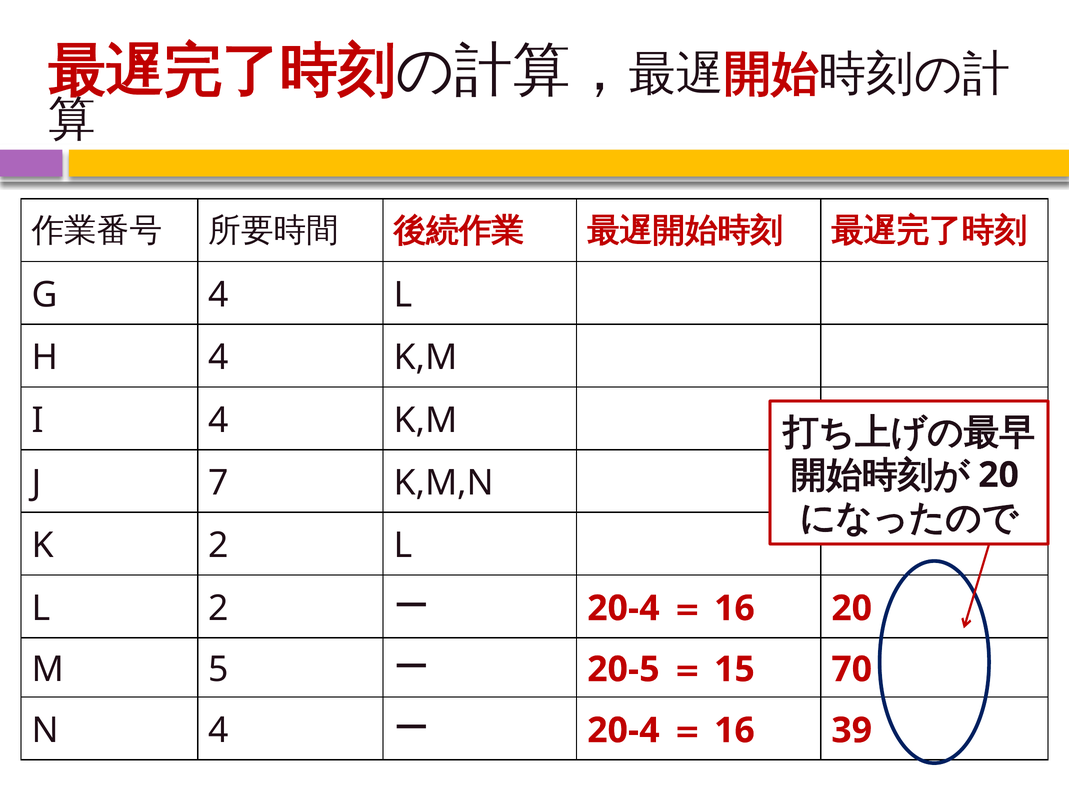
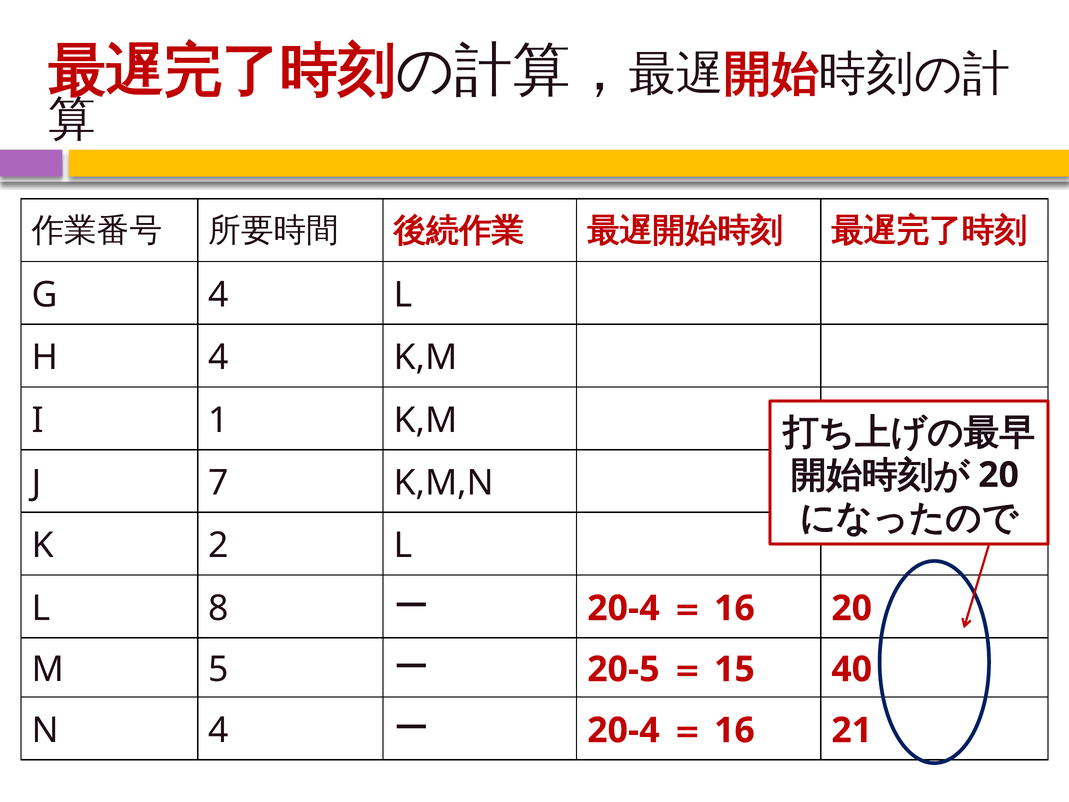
I 4: 4 -> 1
L 2: 2 -> 8
70: 70 -> 40
39: 39 -> 21
